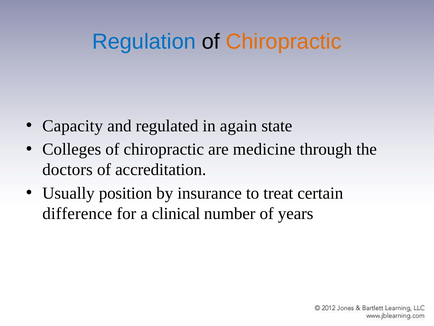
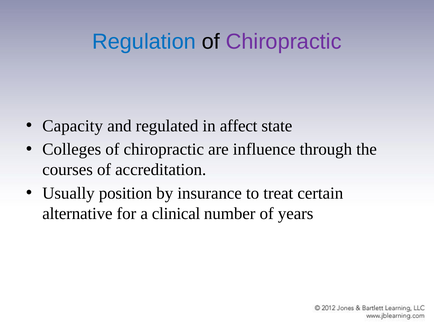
Chiropractic at (284, 42) colour: orange -> purple
again: again -> affect
medicine: medicine -> influence
doctors: doctors -> courses
difference: difference -> alternative
